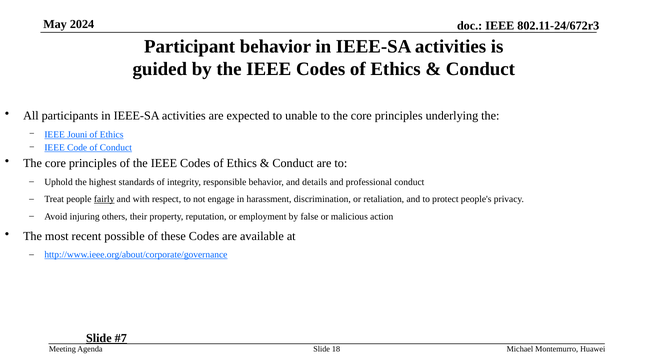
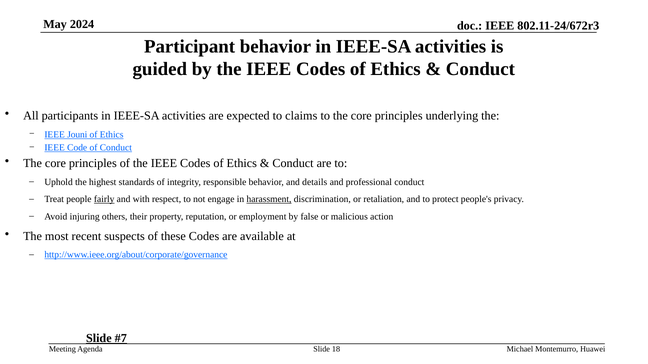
unable: unable -> claims
harassment underline: none -> present
possible: possible -> suspects
